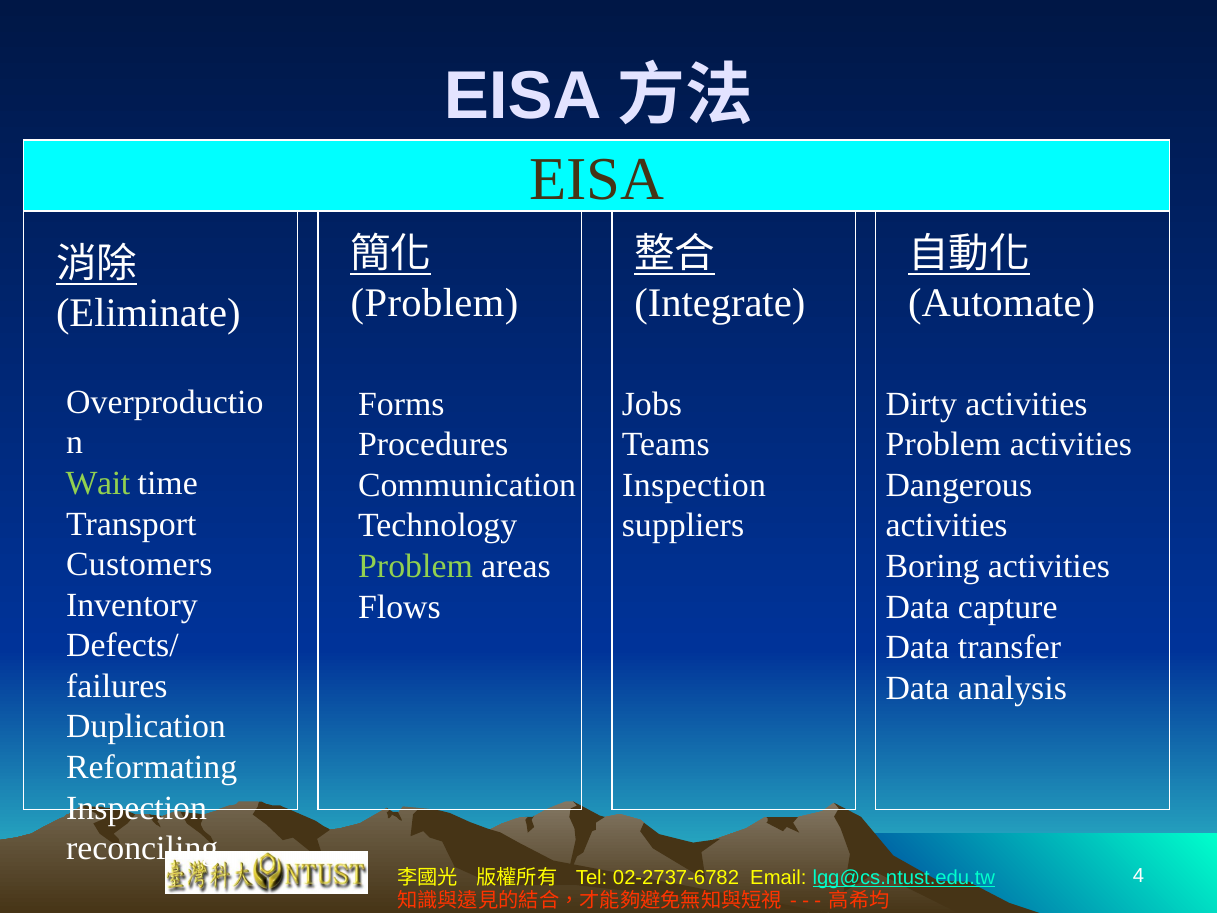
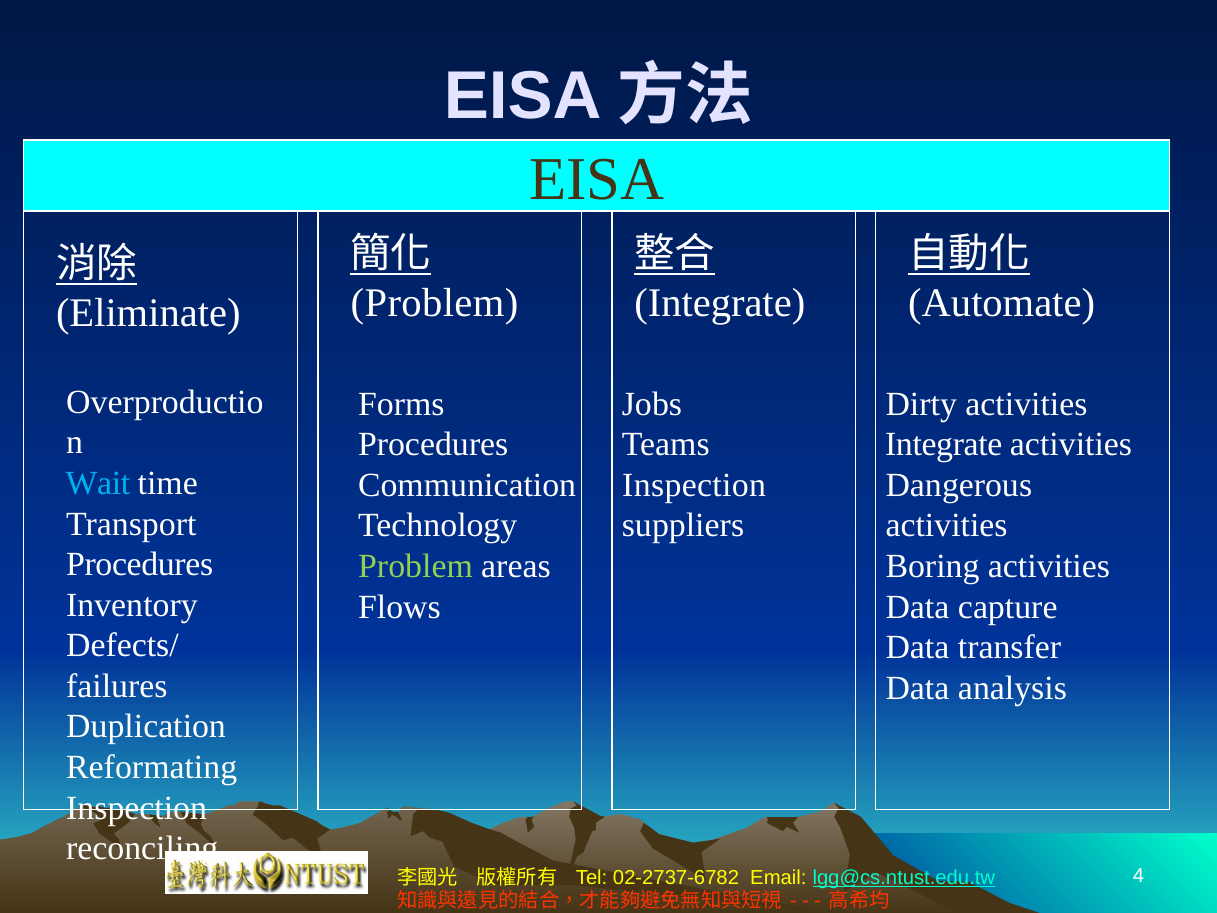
Problem at (943, 444): Problem -> Integrate
Wait colour: light green -> light blue
Customers at (139, 564): Customers -> Procedures
